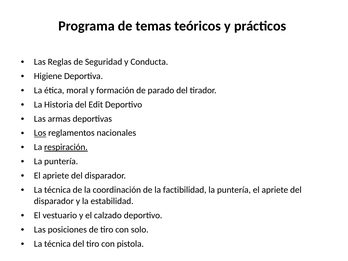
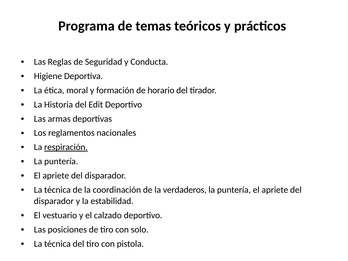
parado: parado -> horario
Los underline: present -> none
factibilidad: factibilidad -> verdaderos
